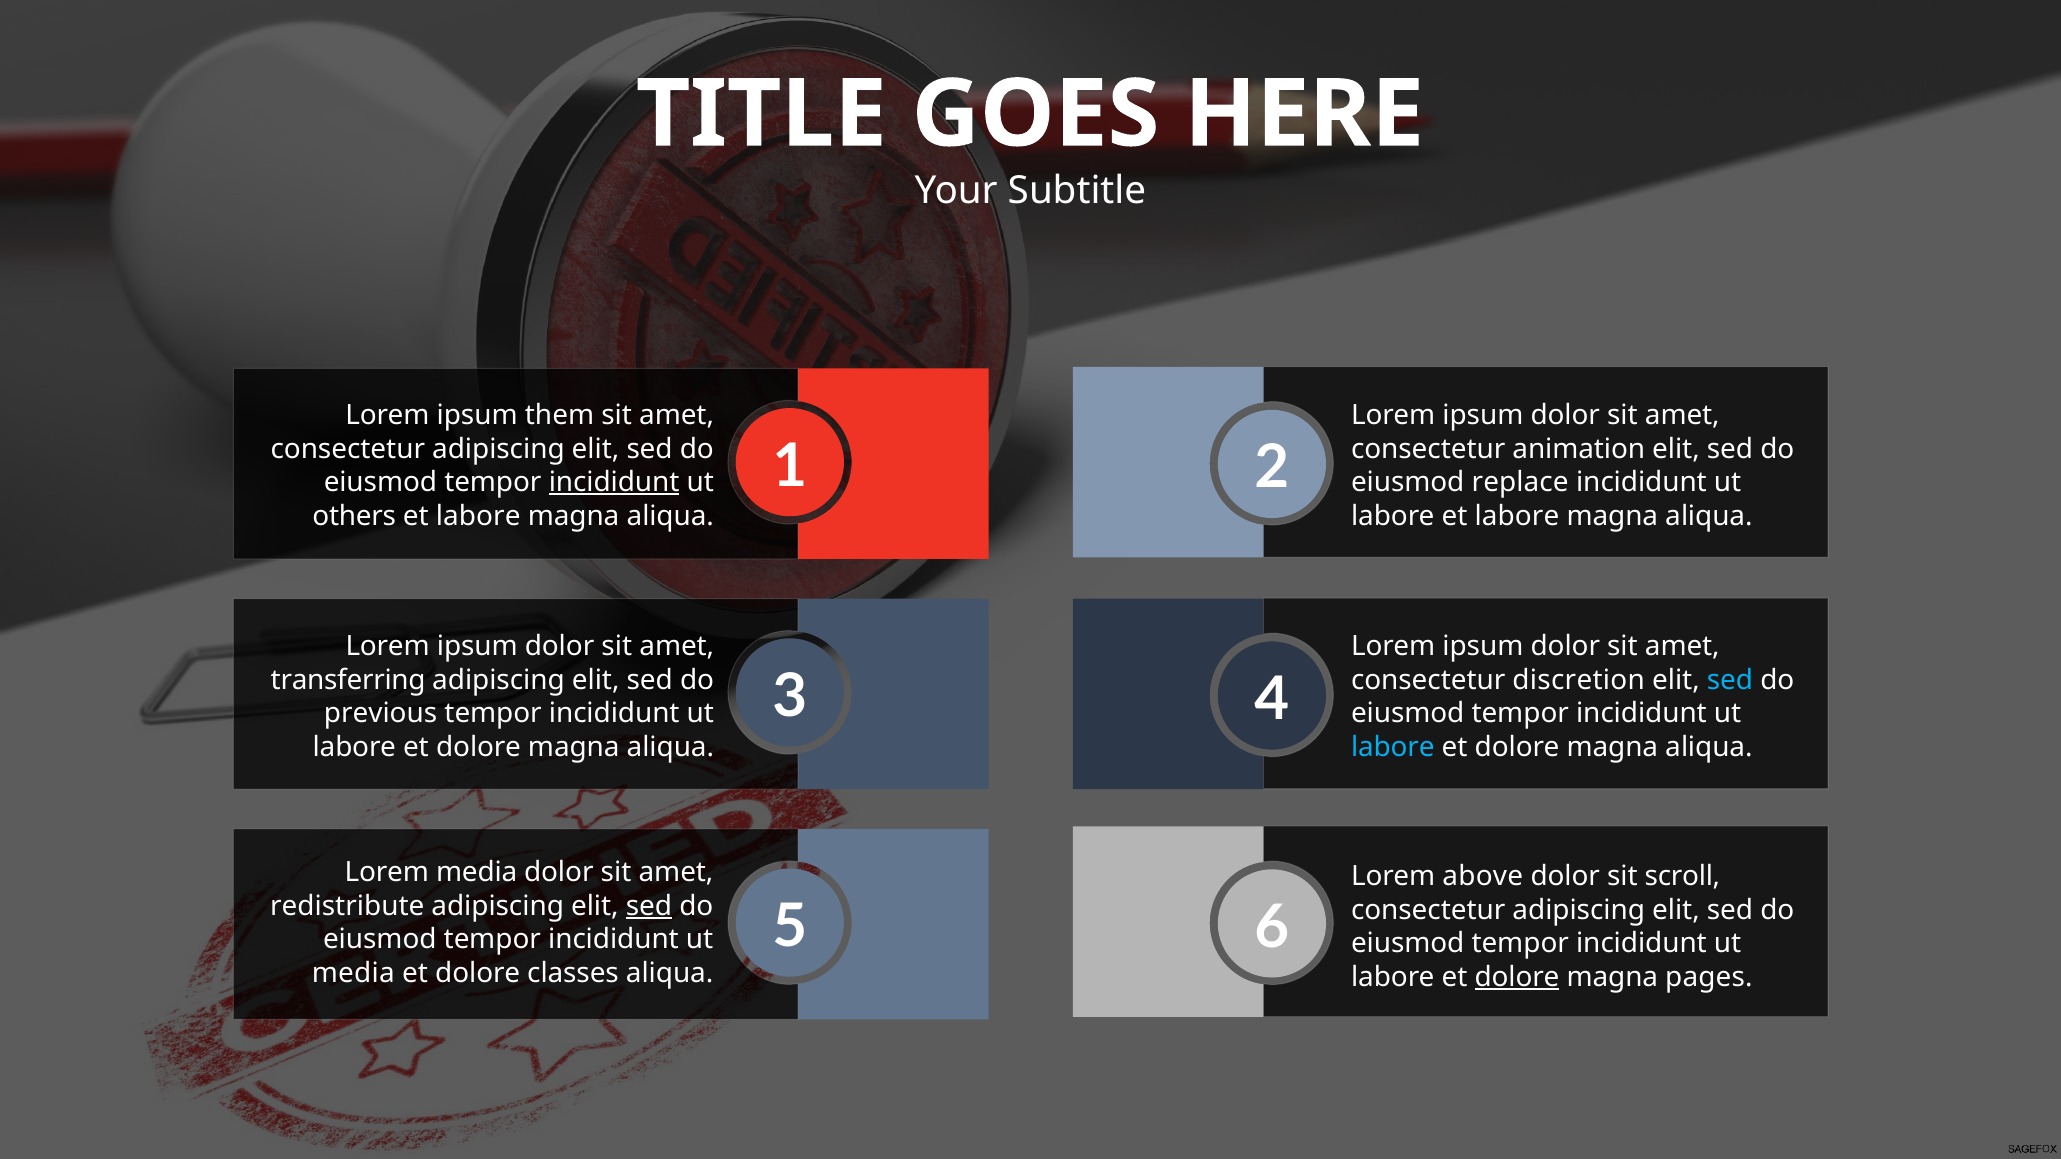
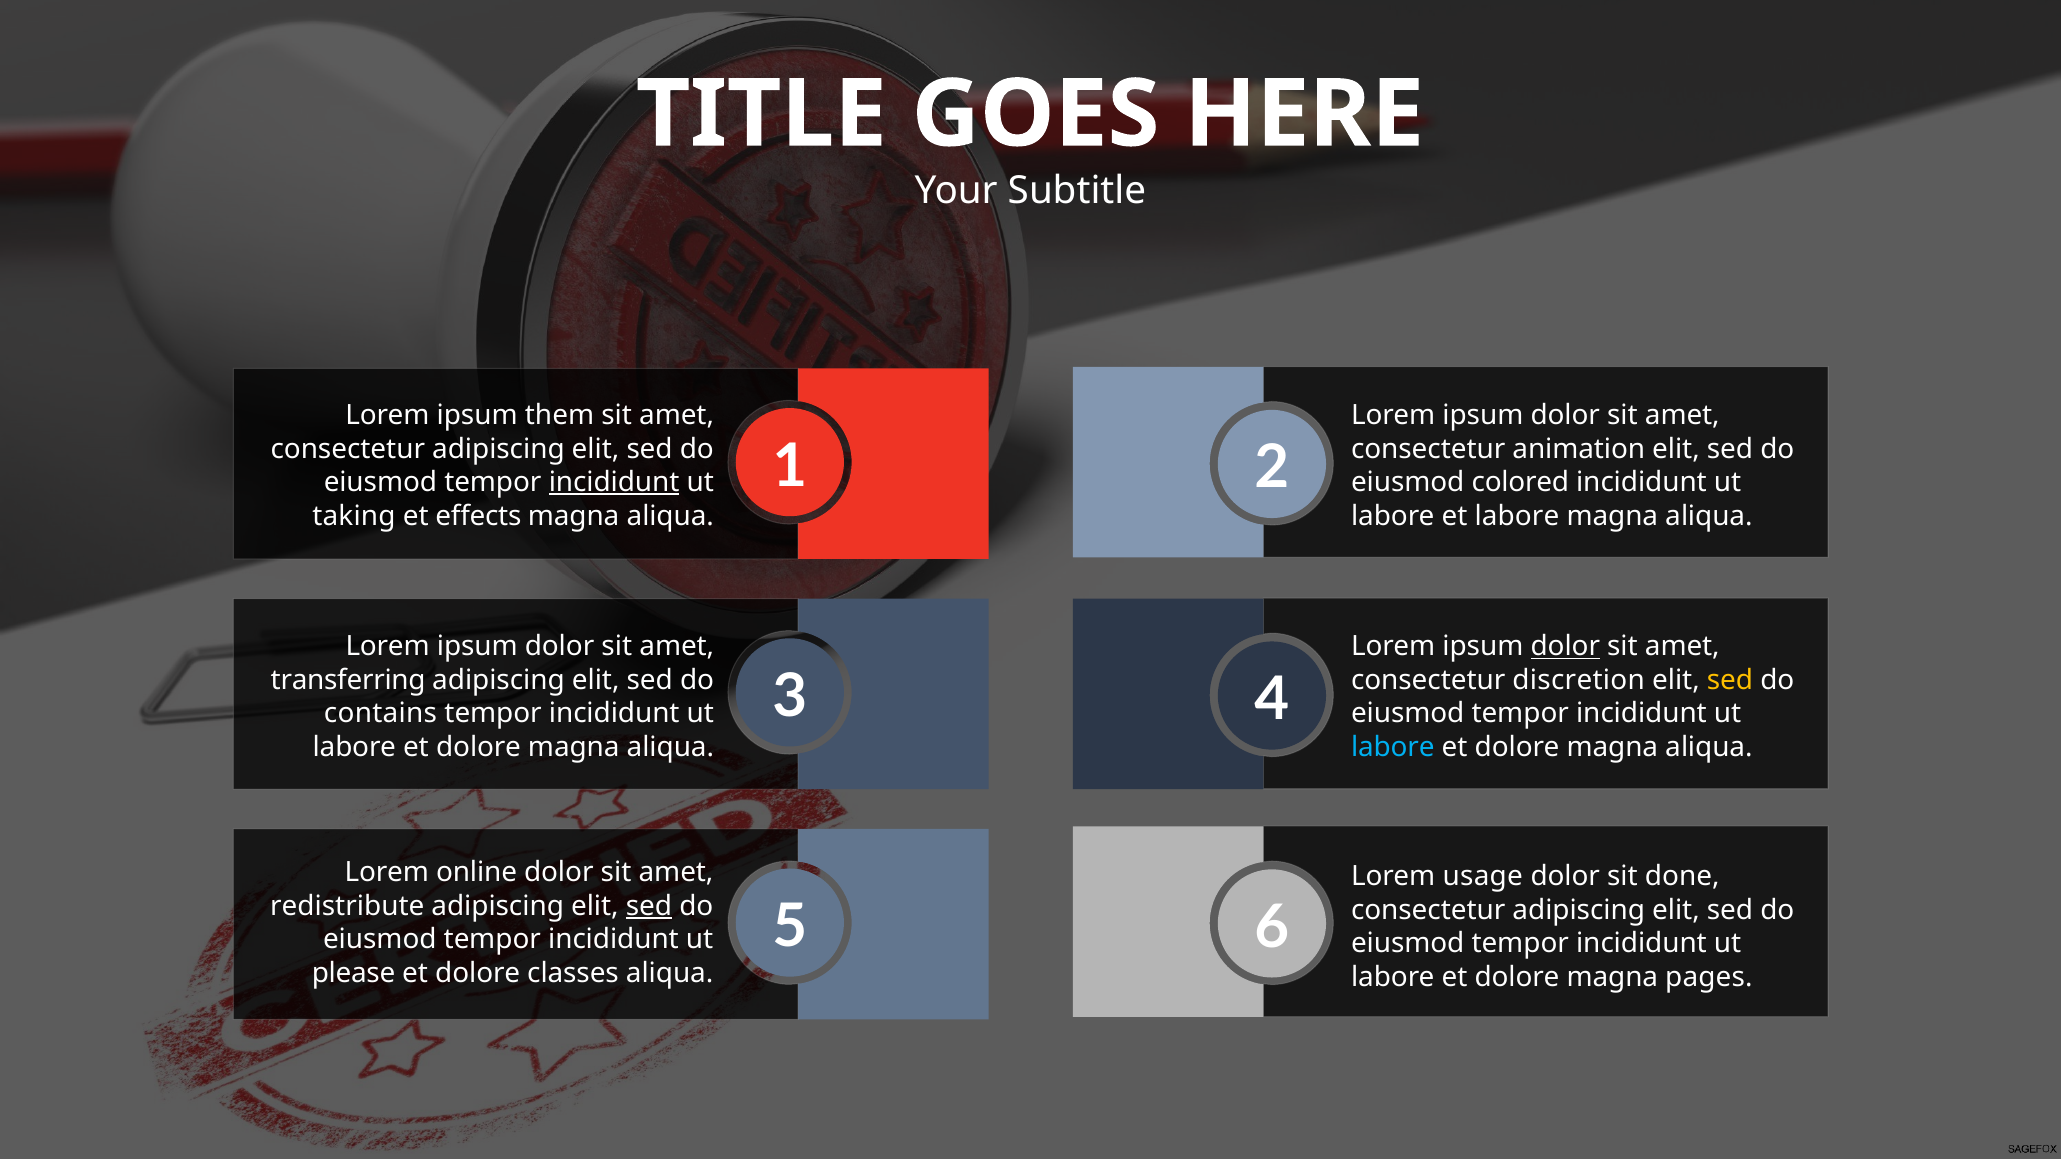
replace: replace -> colored
others: others -> taking
labore at (478, 516): labore -> effects
dolor at (1565, 647) underline: none -> present
sed at (1730, 680) colour: light blue -> yellow
previous: previous -> contains
Lorem media: media -> online
above: above -> usage
scroll: scroll -> done
media at (353, 974): media -> please
dolore at (1517, 977) underline: present -> none
